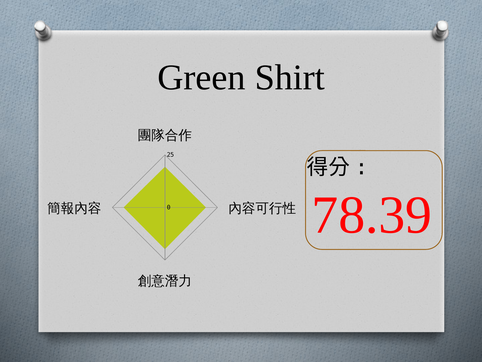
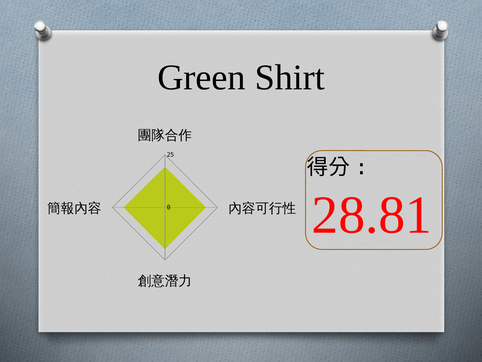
78.39: 78.39 -> 28.81
